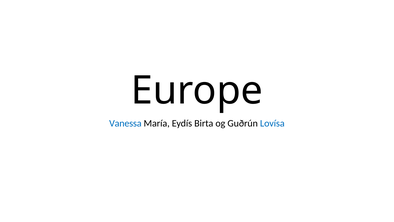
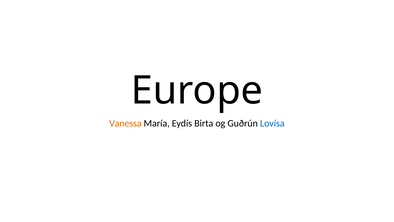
Vanessa colour: blue -> orange
